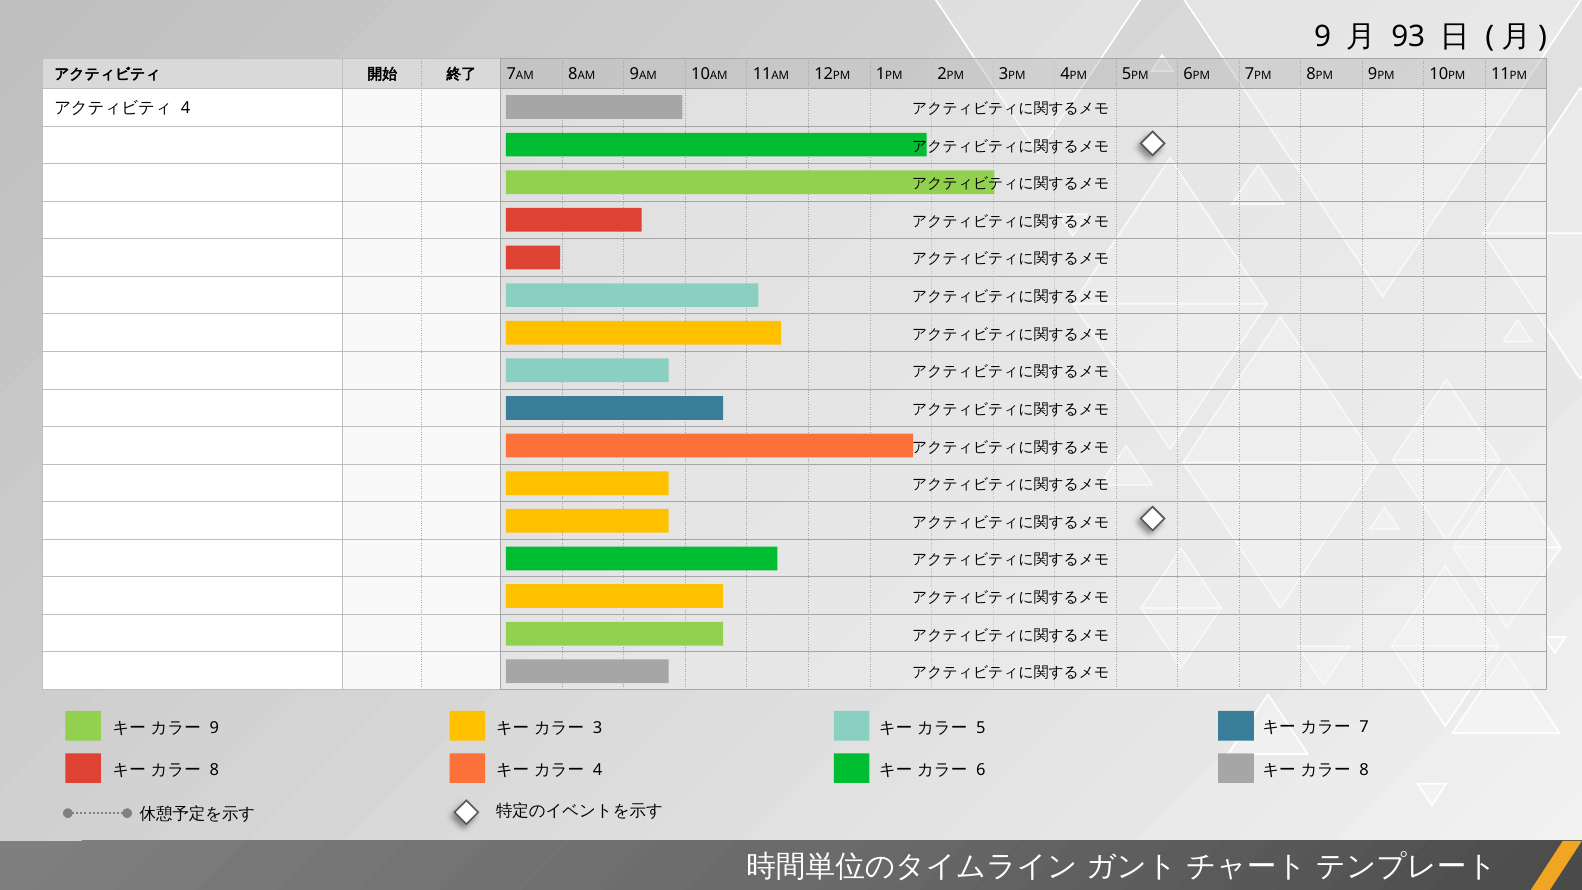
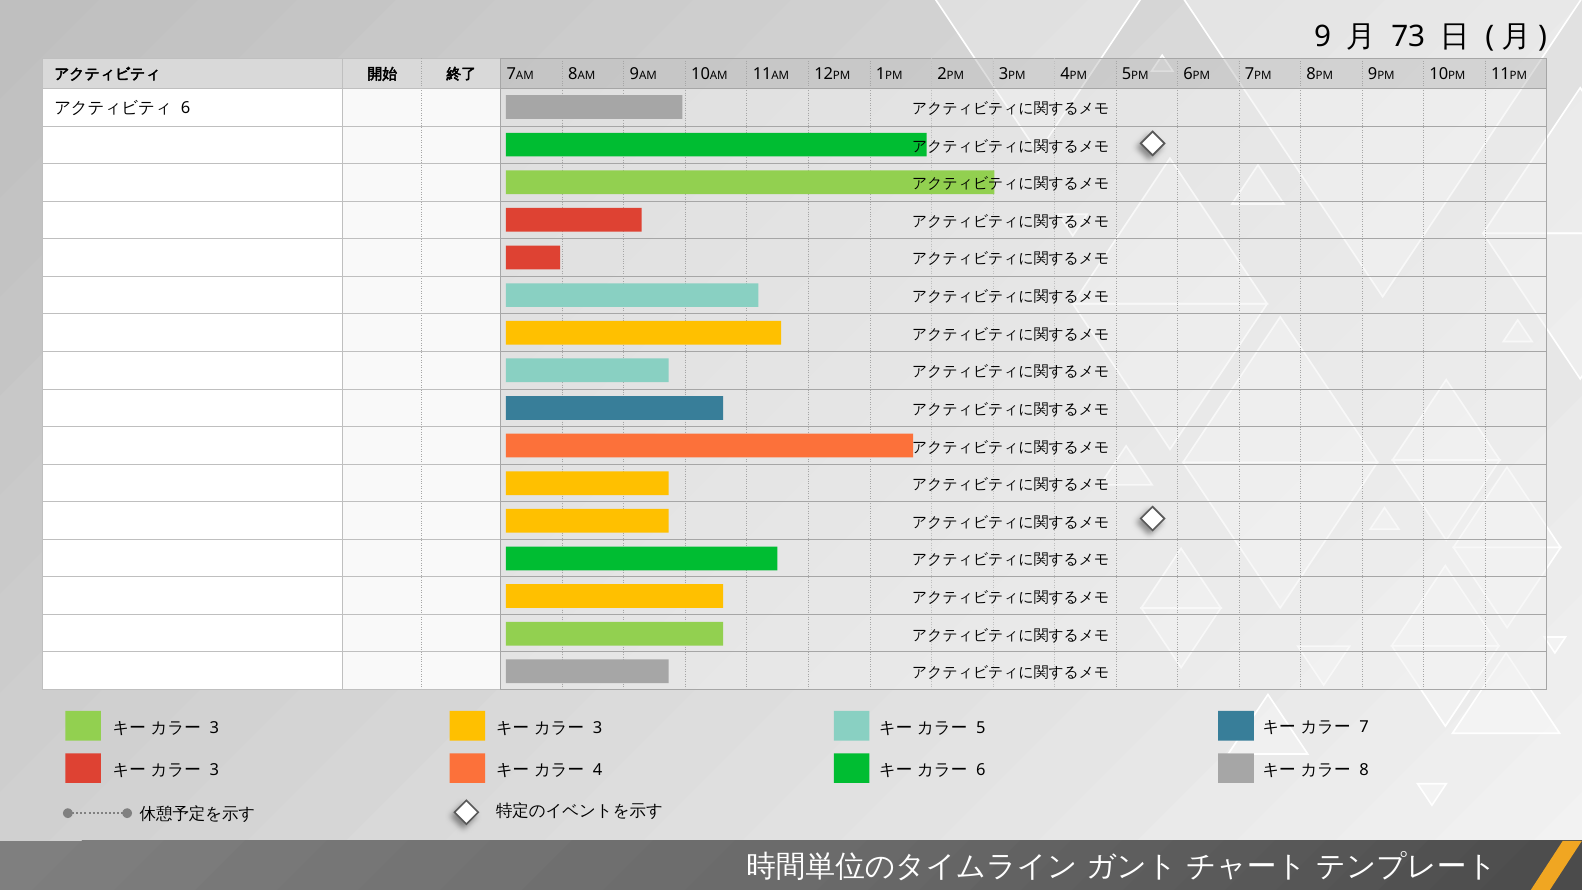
93: 93 -> 73
4 at (186, 108): 4 -> 6
9 at (214, 728): 9 -> 3
8 at (214, 770): 8 -> 3
